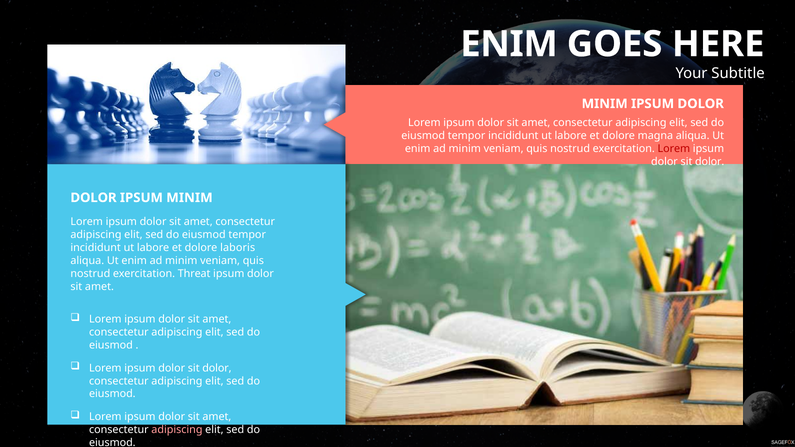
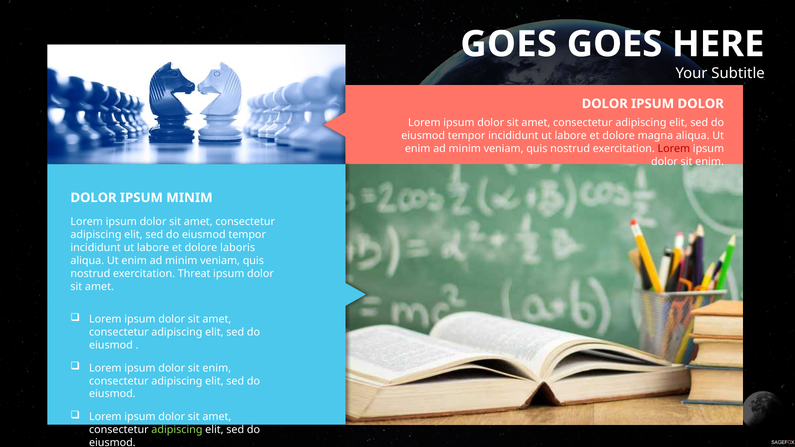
ENIM at (509, 44): ENIM -> GOES
MINIM at (605, 104): MINIM -> DOLOR
dolor at (710, 162): dolor -> enim
dolor at (217, 368): dolor -> enim
adipiscing at (177, 430) colour: pink -> light green
